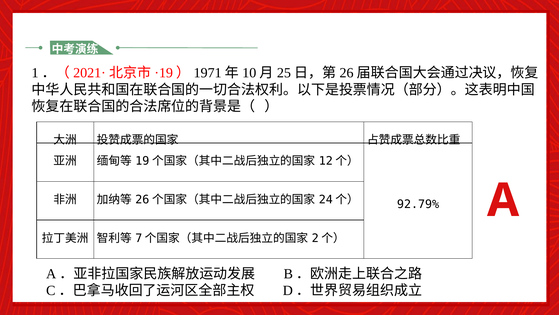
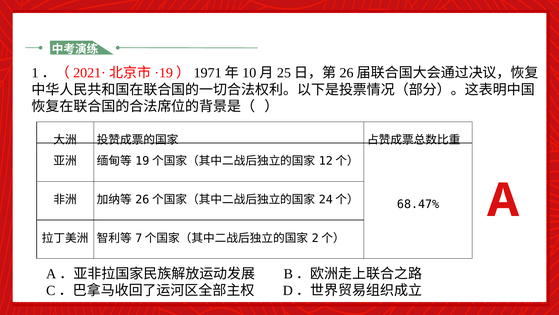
92.79%: 92.79% -> 68.47%
